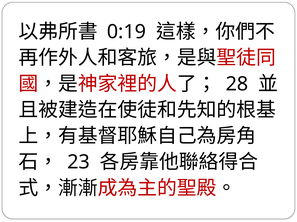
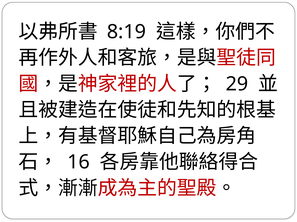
0:19: 0:19 -> 8:19
28: 28 -> 29
23: 23 -> 16
